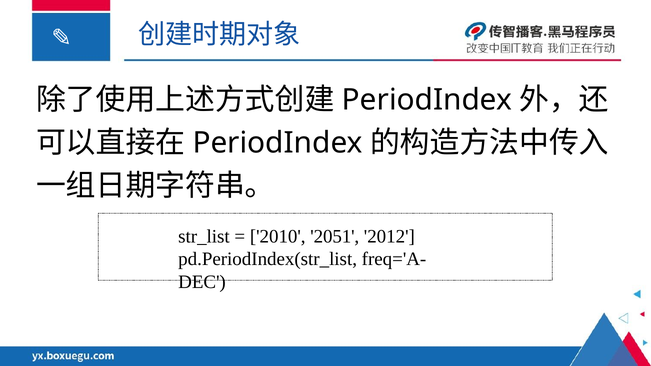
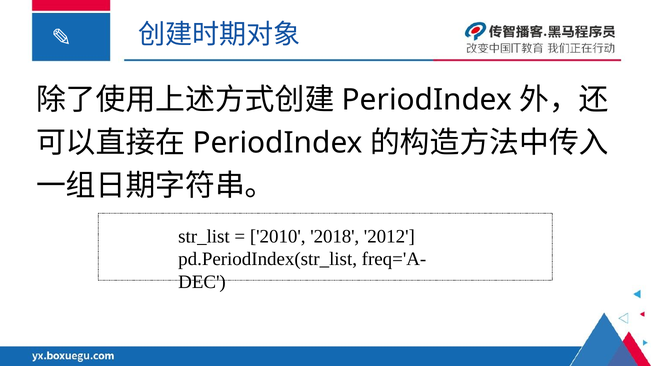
2051: 2051 -> 2018
